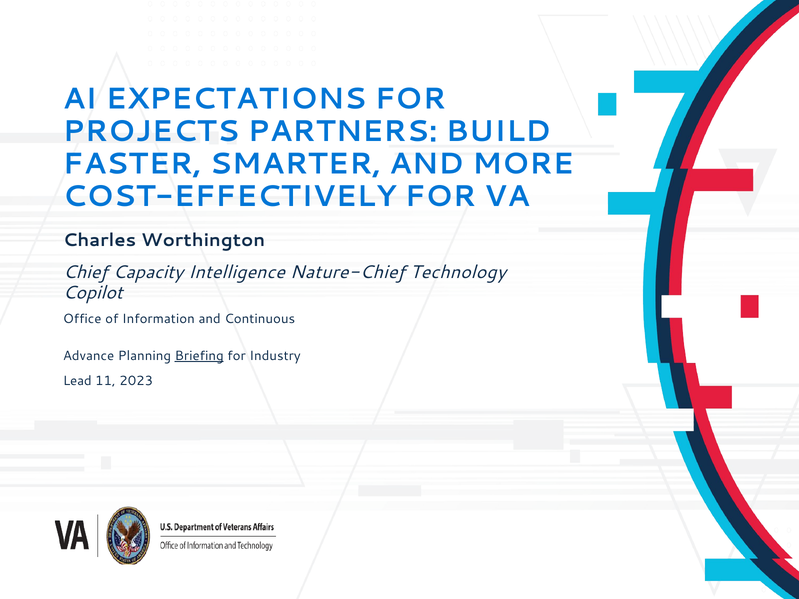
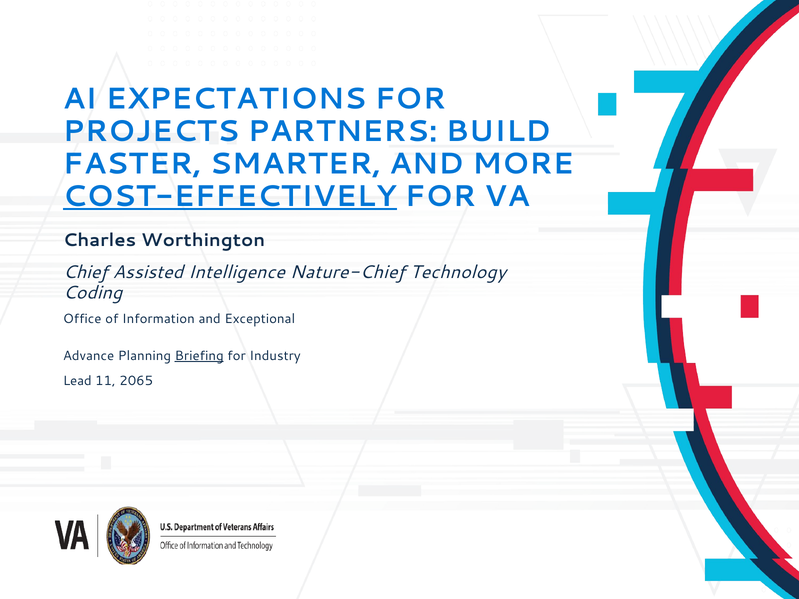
COST-EFFECTIVELY underline: none -> present
Capacity: Capacity -> Assisted
Copilot: Copilot -> Coding
Continuous: Continuous -> Exceptional
2023: 2023 -> 2065
